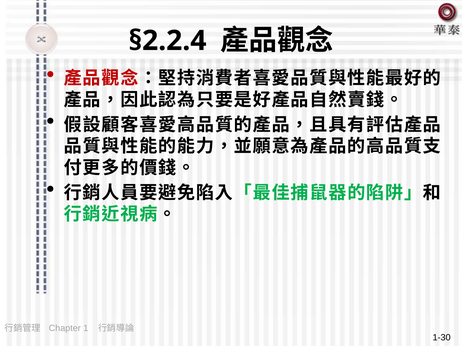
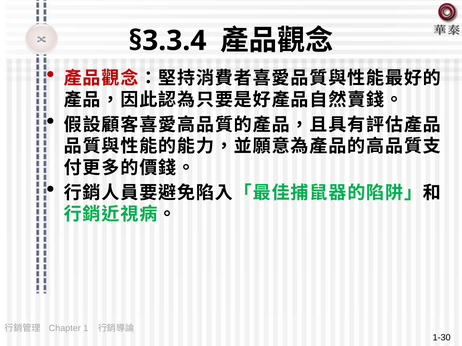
§2.2.4: §2.2.4 -> §3.3.4
